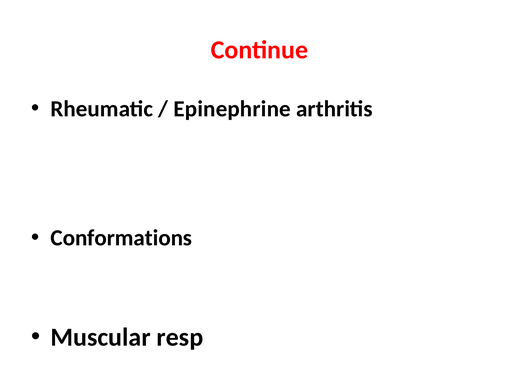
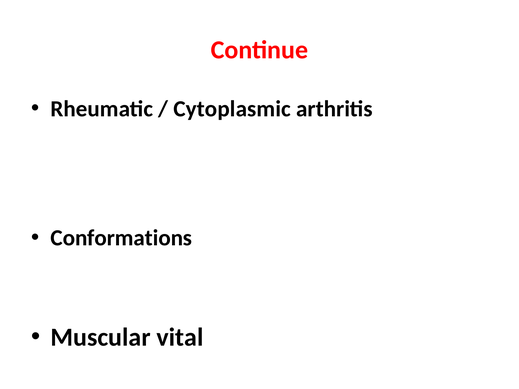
Epinephrine: Epinephrine -> Cytoplasmic
resp: resp -> vital
